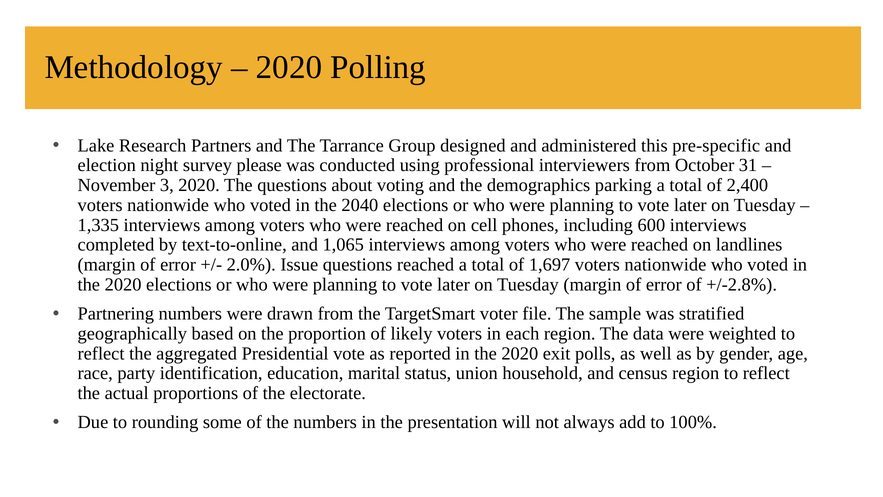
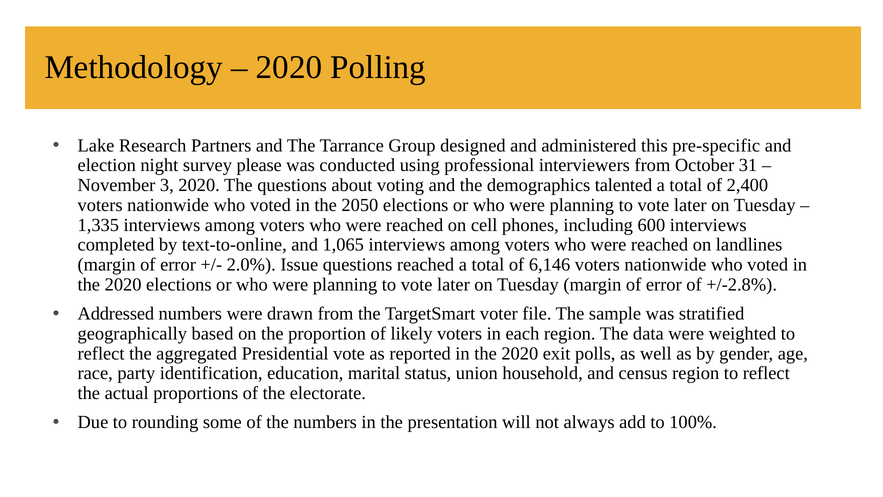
parking: parking -> talented
2040: 2040 -> 2050
1,697: 1,697 -> 6,146
Partnering: Partnering -> Addressed
